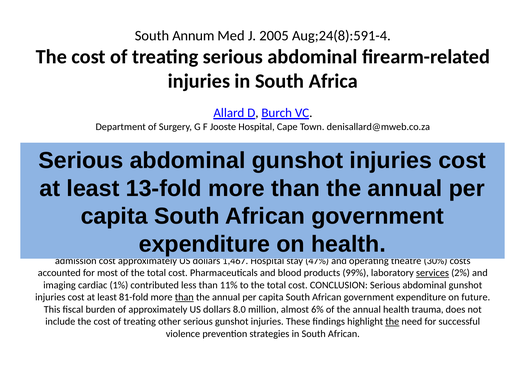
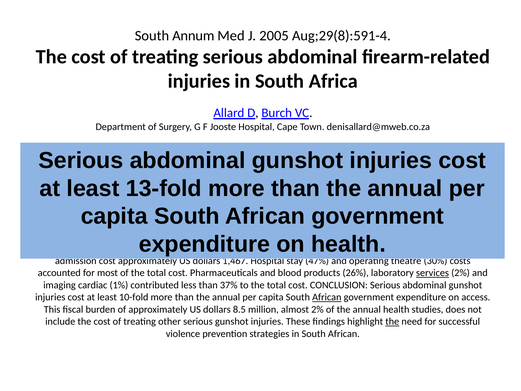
Aug;24(8):591-4: Aug;24(8):591-4 -> Aug;29(8):591-4
99%: 99% -> 26%
11%: 11% -> 37%
81-fold: 81-fold -> 10-fold
than at (184, 297) underline: present -> none
African at (327, 297) underline: none -> present
future: future -> access
8.0: 8.0 -> 8.5
almost 6%: 6% -> 2%
health trauma: trauma -> studies
